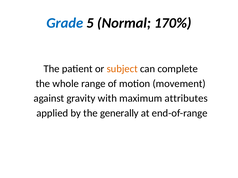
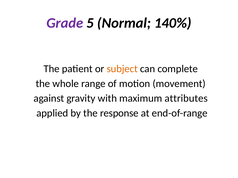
Grade colour: blue -> purple
170%: 170% -> 140%
generally: generally -> response
